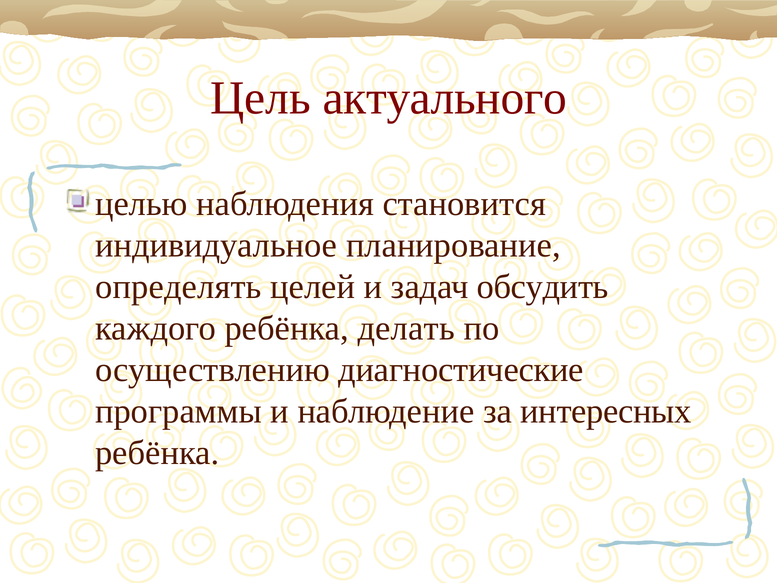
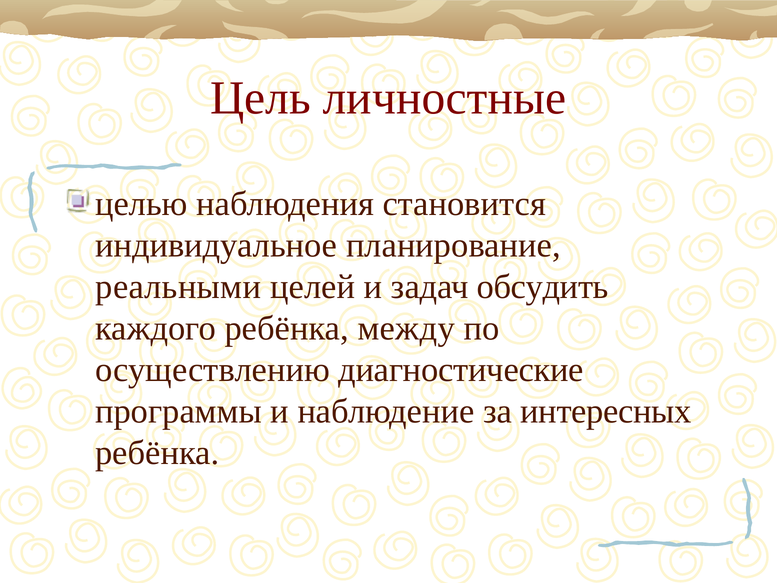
актуального: актуального -> личностные
определять: определять -> реальными
делать: делать -> между
